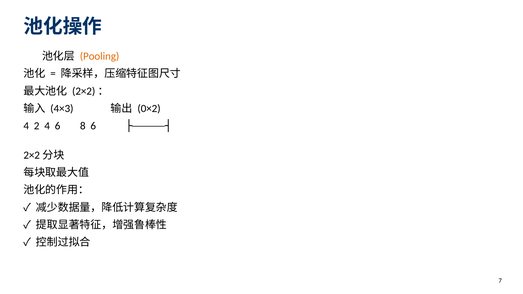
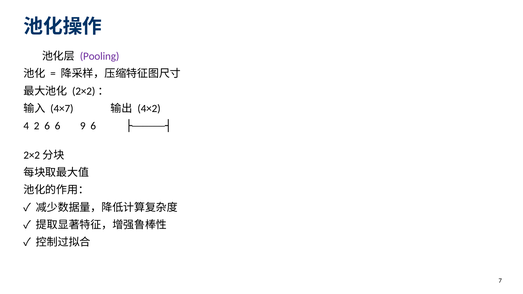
Pooling colour: orange -> purple
4×3: 4×3 -> 4×7
0×2: 0×2 -> 4×2
2 4: 4 -> 6
8: 8 -> 9
